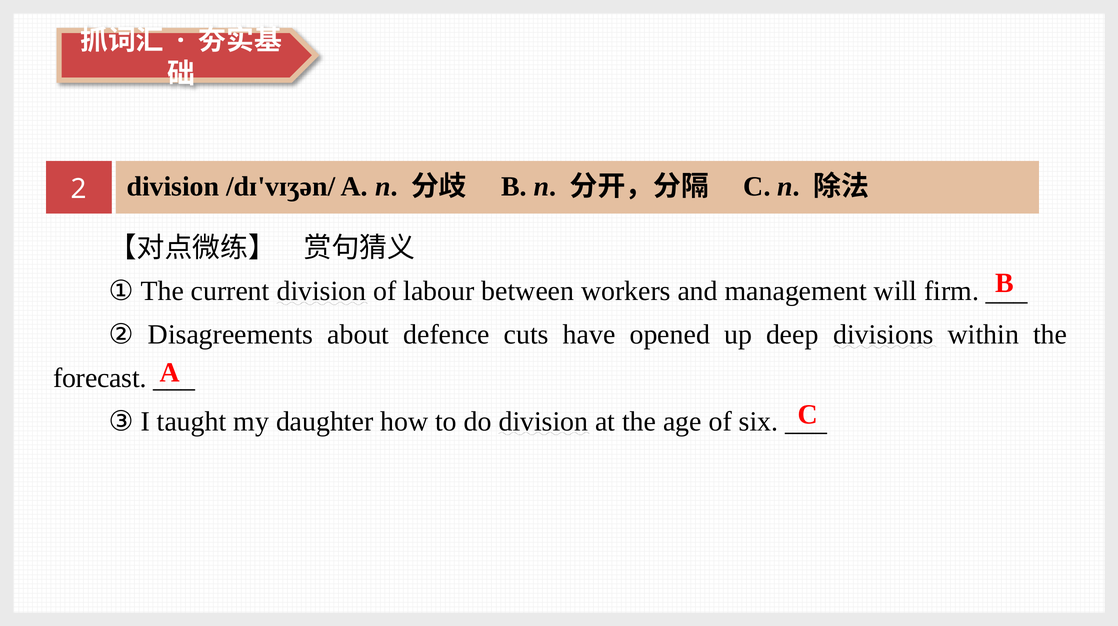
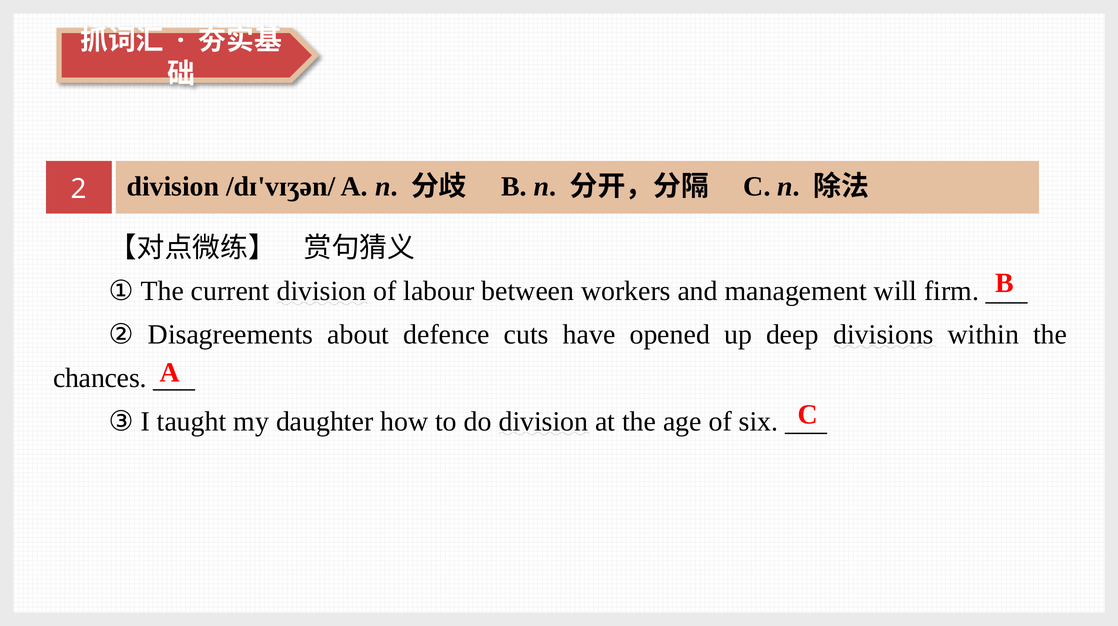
forecast: forecast -> chances
